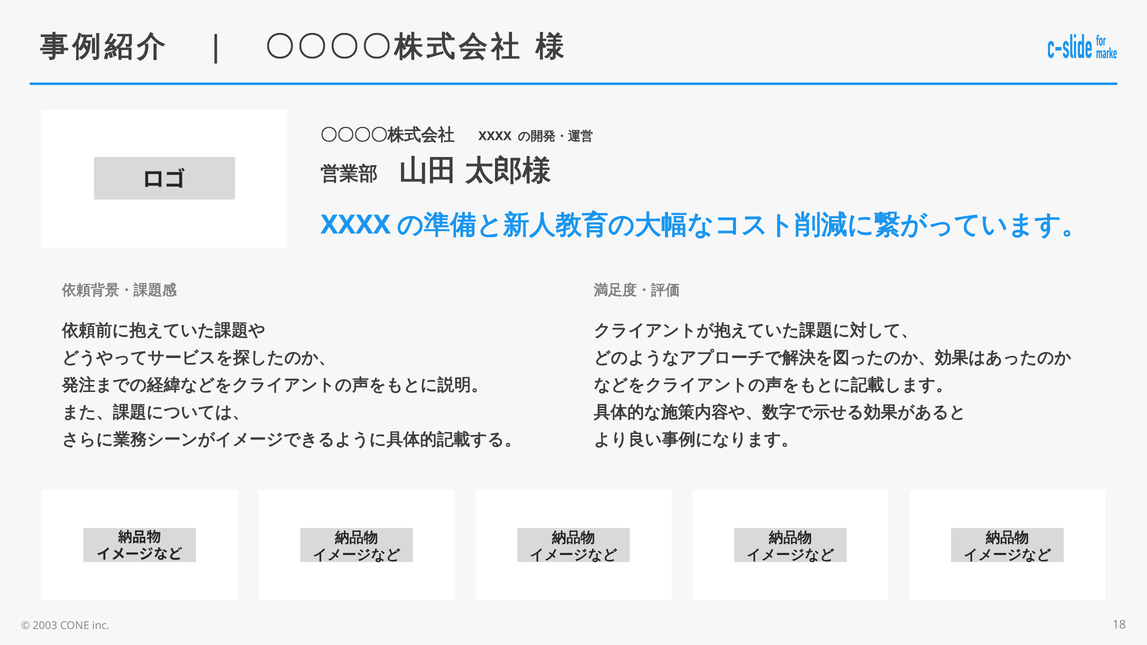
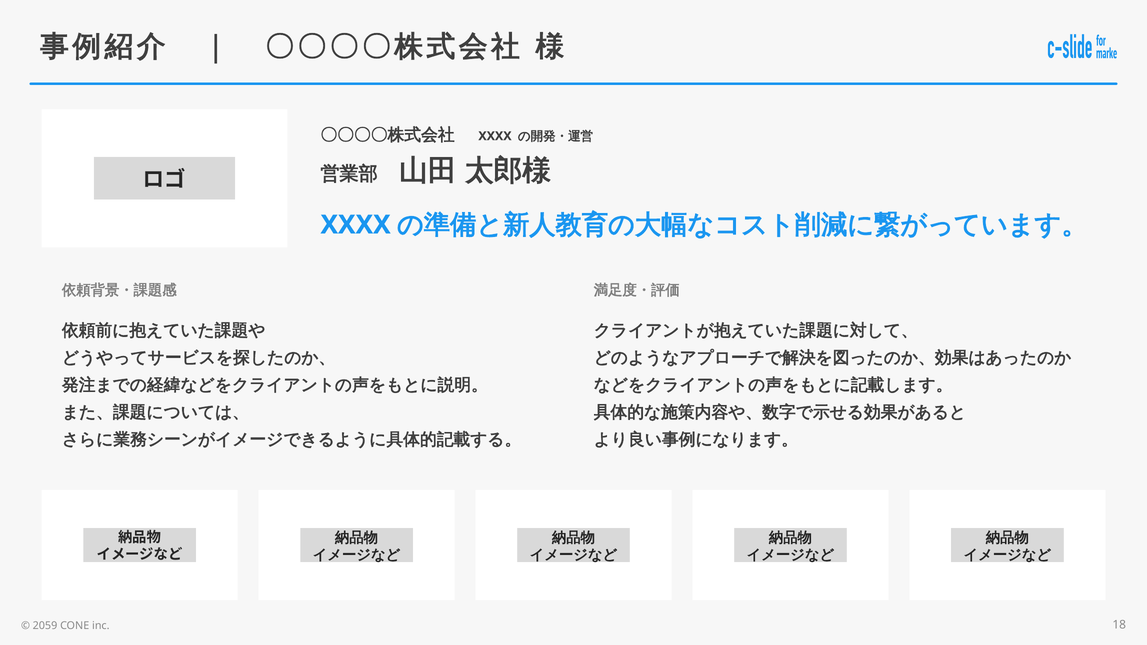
2003: 2003 -> 2059
